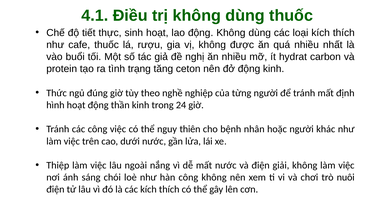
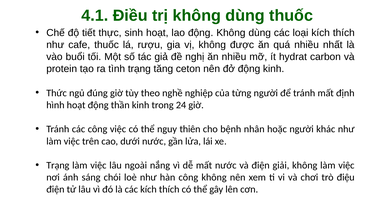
Thiệp at (58, 166): Thiệp -> Trạng
nuôi: nuôi -> điệu
